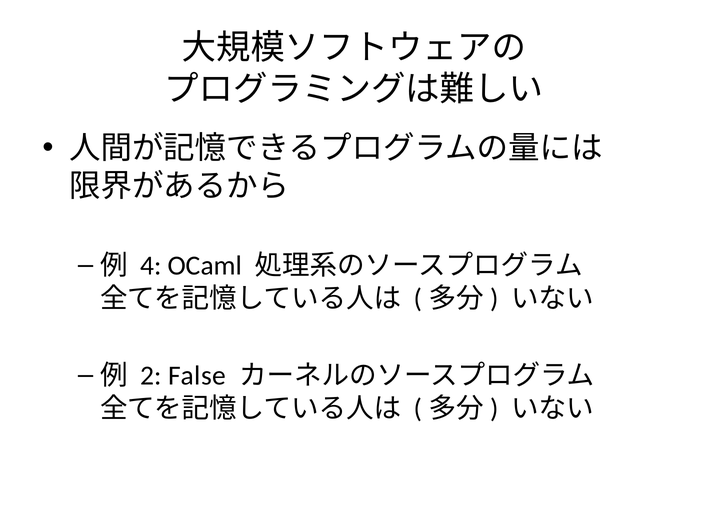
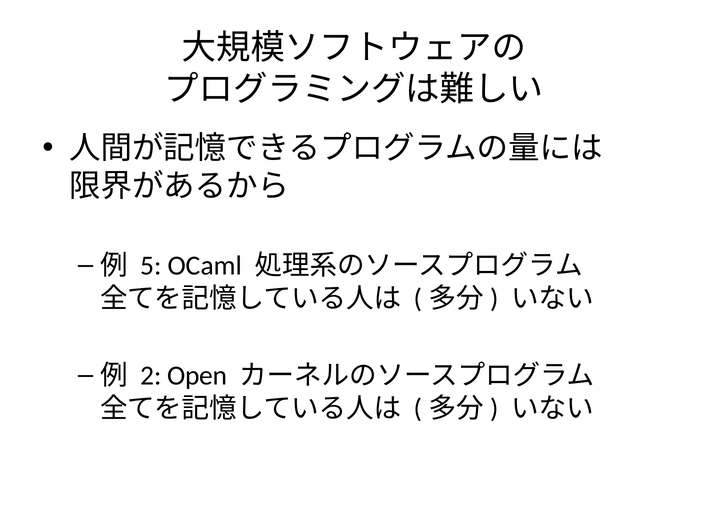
4: 4 -> 5
False: False -> Open
